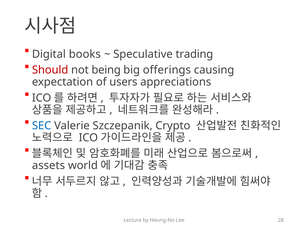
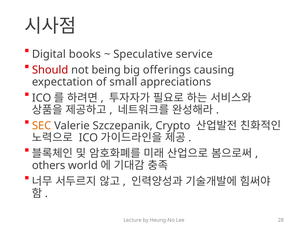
trading: trading -> service
users: users -> small
SEC colour: blue -> orange
assets: assets -> others
